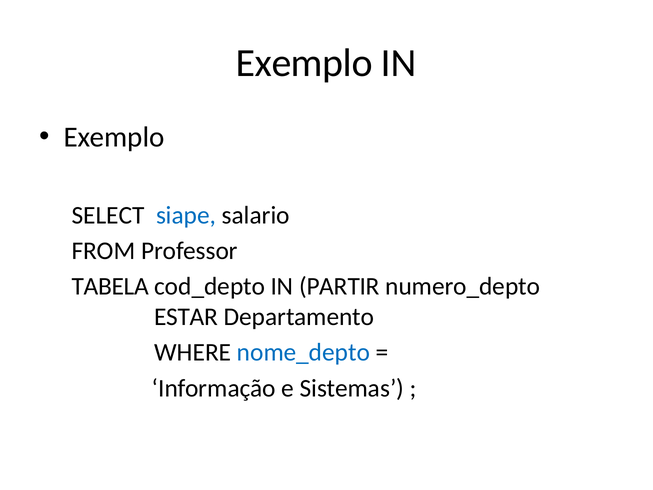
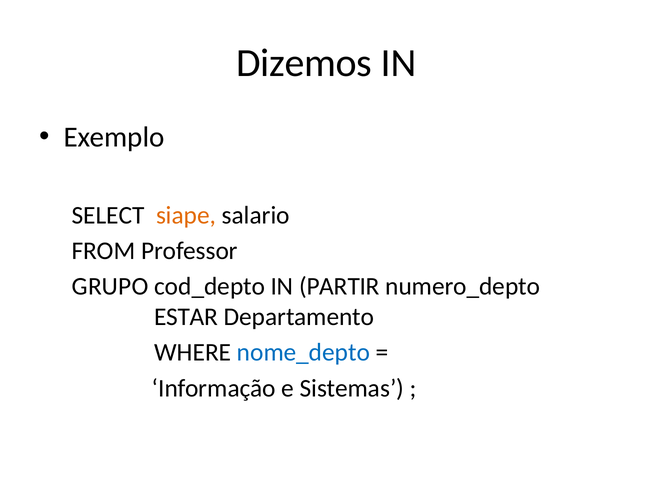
Exemplo at (304, 63): Exemplo -> Dizemos
siape colour: blue -> orange
TABELA: TABELA -> GRUPO
